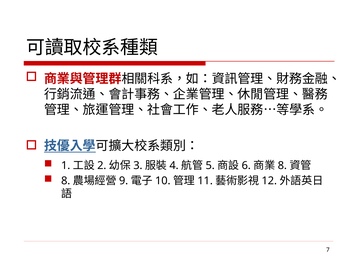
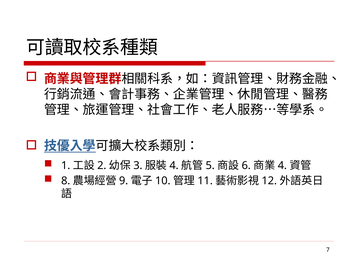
8 at (282, 165): 8 -> 4
